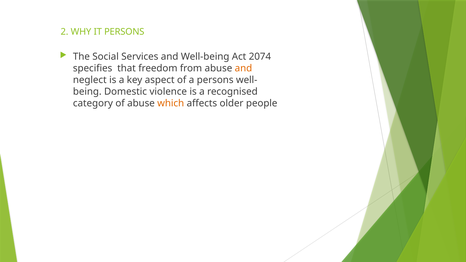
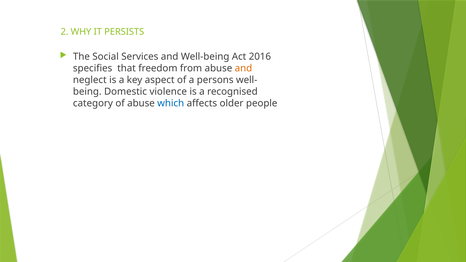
IT PERSONS: PERSONS -> PERSISTS
2074: 2074 -> 2016
which colour: orange -> blue
